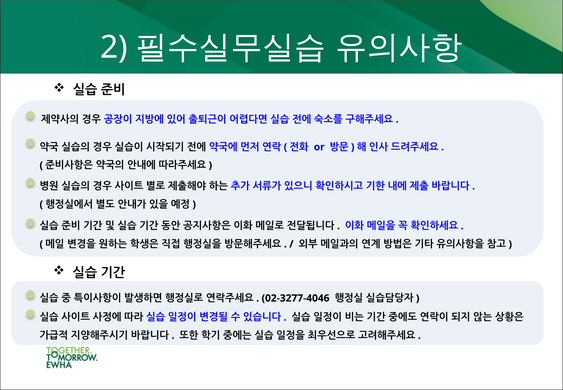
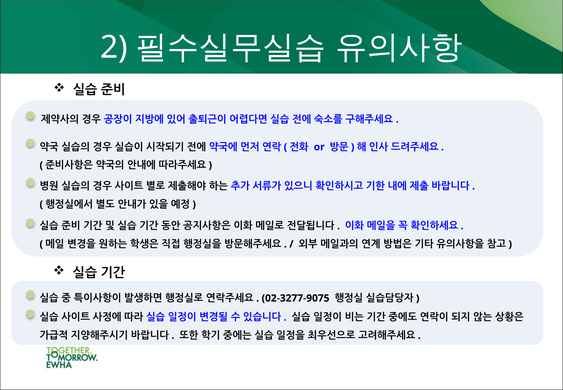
02-3277-4046: 02-3277-4046 -> 02-3277-9075
